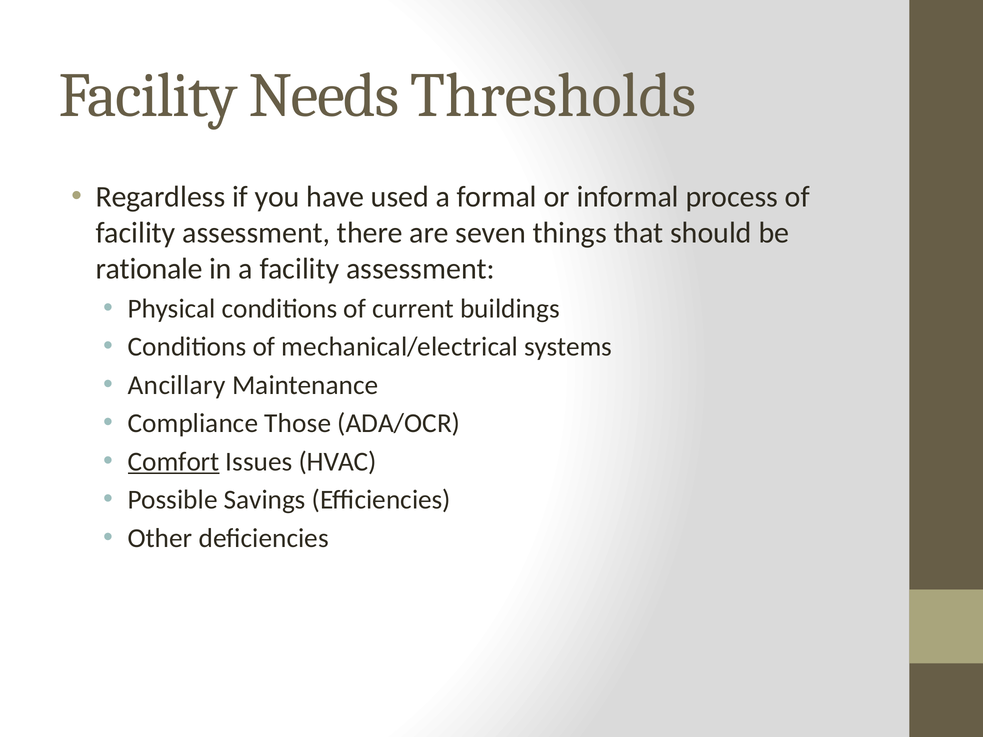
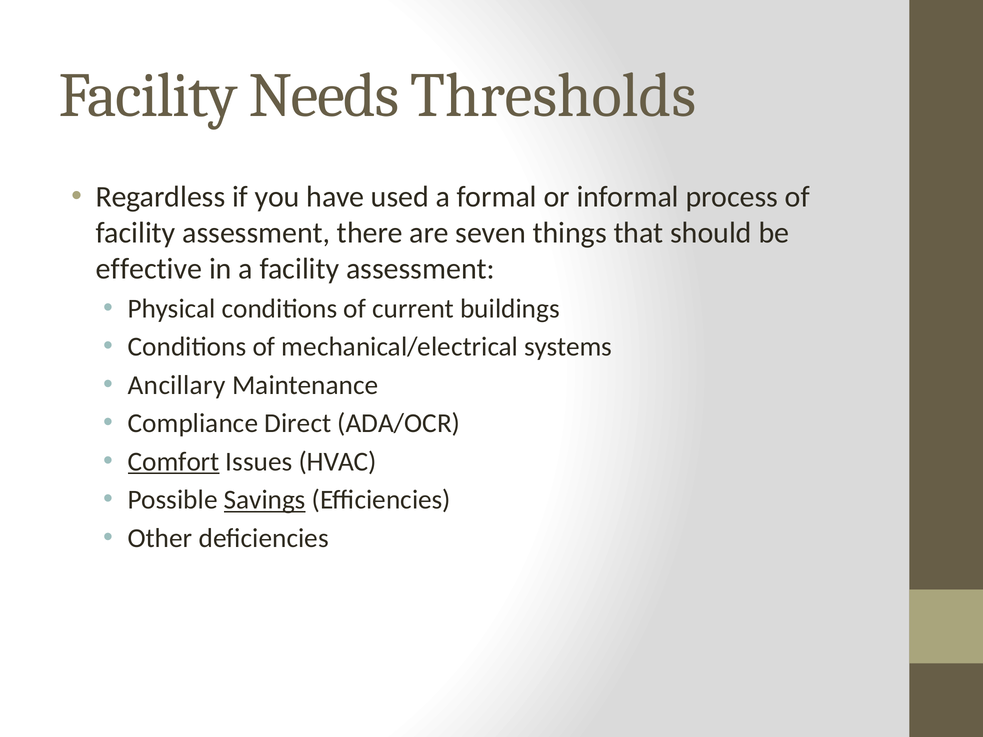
rationale: rationale -> effective
Those: Those -> Direct
Savings underline: none -> present
